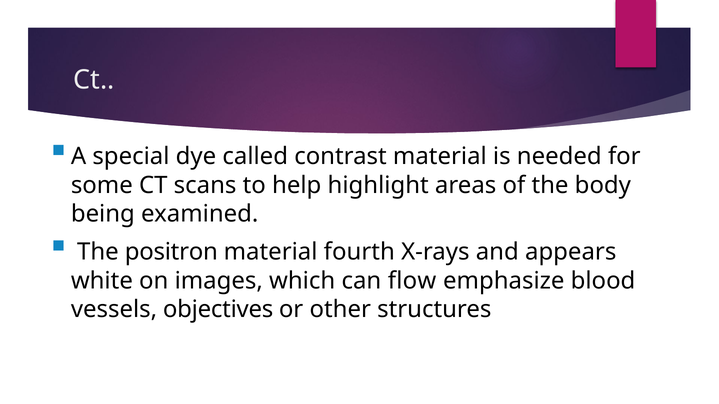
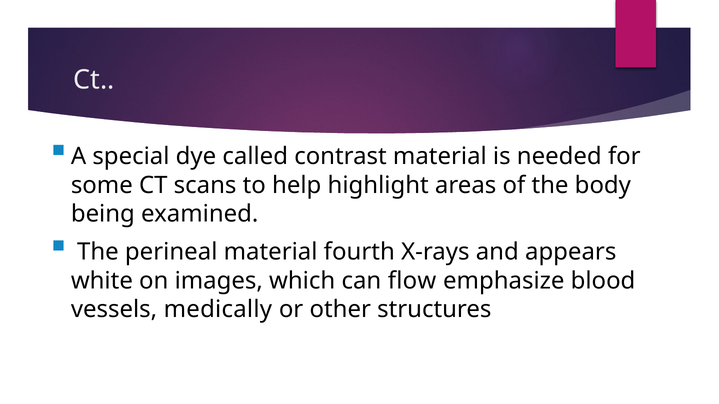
positron: positron -> perineal
objectives: objectives -> medically
